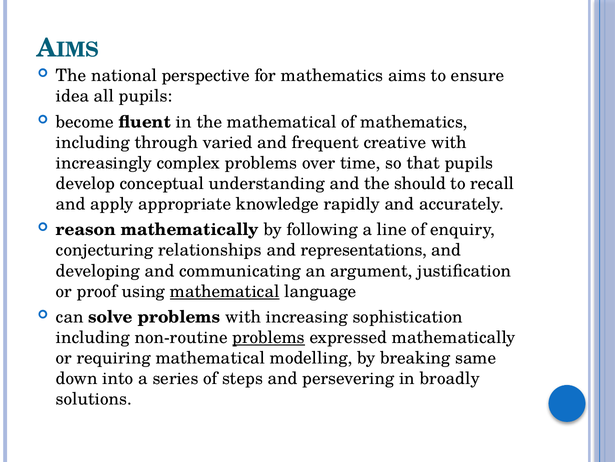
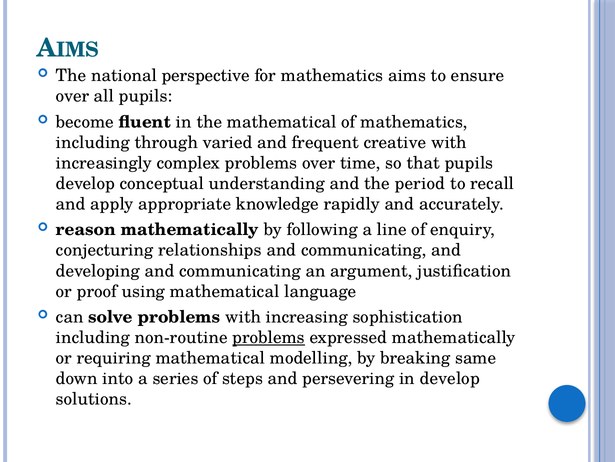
idea at (73, 96): idea -> over
should: should -> period
relationships and representations: representations -> communicating
mathematical at (225, 291) underline: present -> none
in broadly: broadly -> develop
